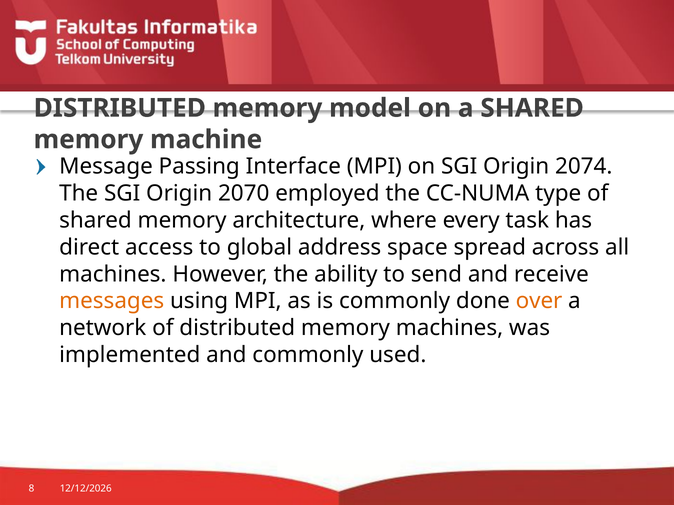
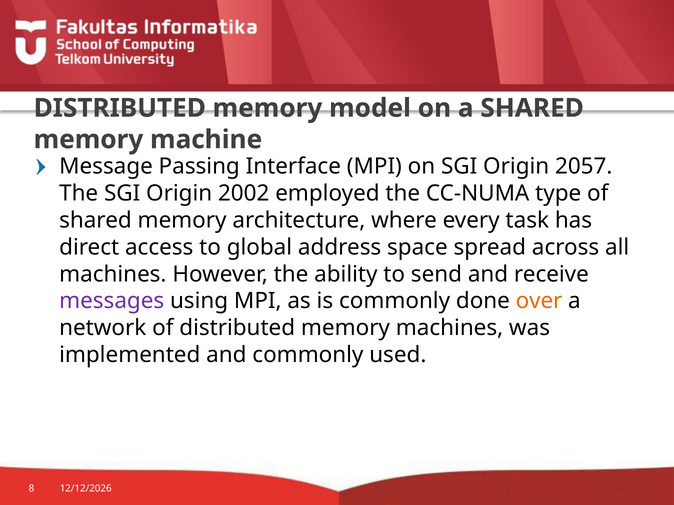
2074: 2074 -> 2057
2070: 2070 -> 2002
messages colour: orange -> purple
